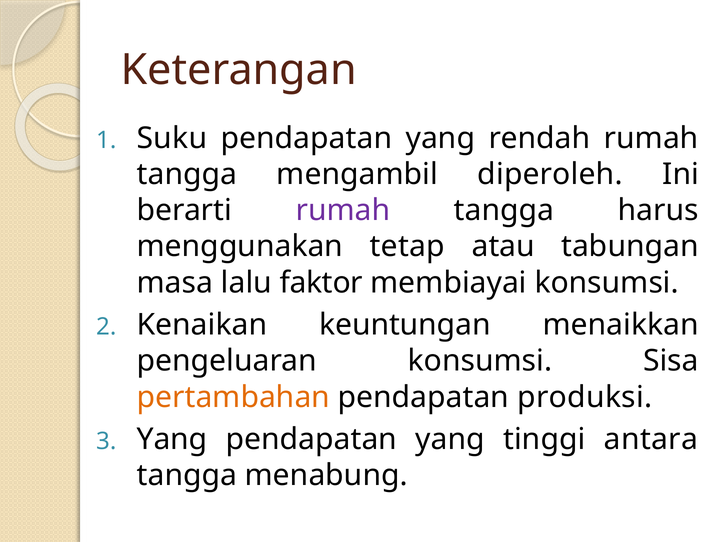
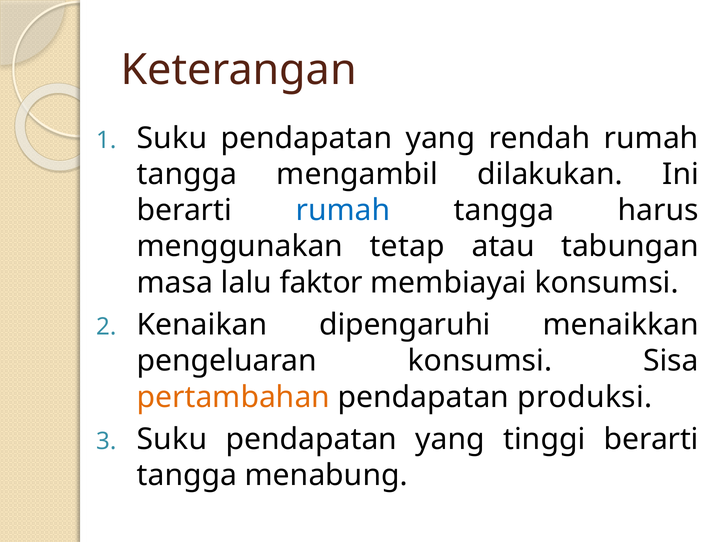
diperoleh: diperoleh -> dilakukan
rumah at (343, 211) colour: purple -> blue
keuntungan: keuntungan -> dipengaruhi
Yang at (172, 439): Yang -> Suku
tinggi antara: antara -> berarti
